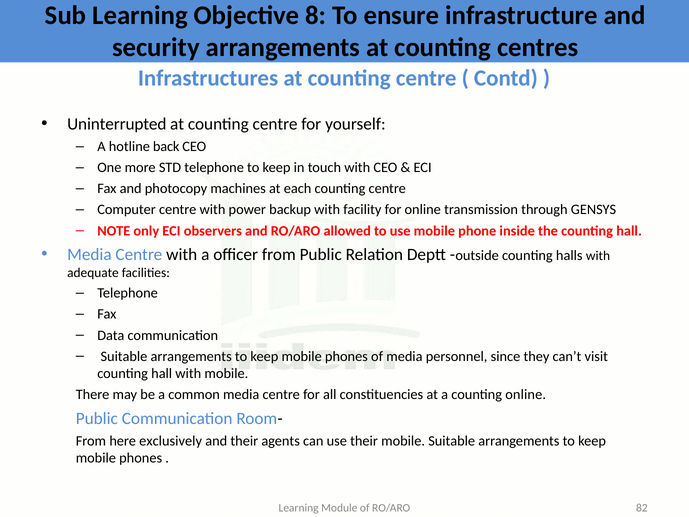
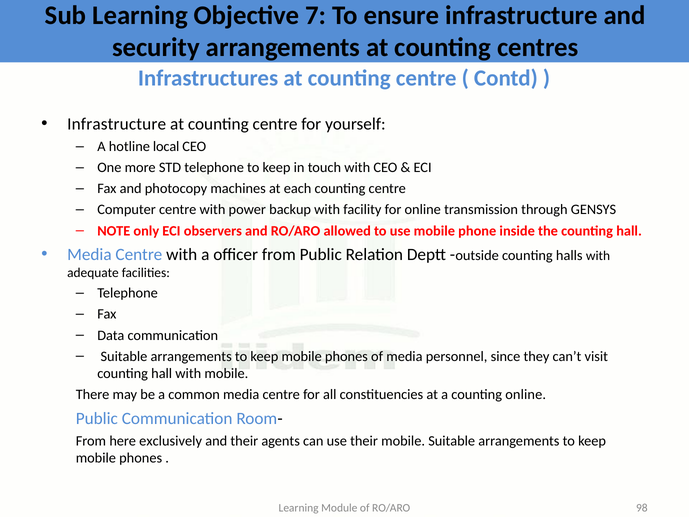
8: 8 -> 7
Uninterrupted at (117, 124): Uninterrupted -> Infrastructure
back: back -> local
82: 82 -> 98
